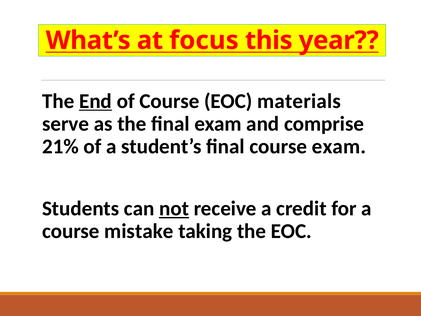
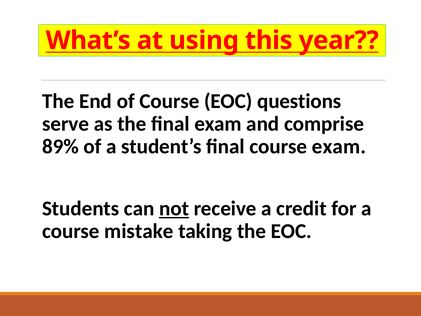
focus: focus -> using
End underline: present -> none
materials: materials -> questions
21%: 21% -> 89%
